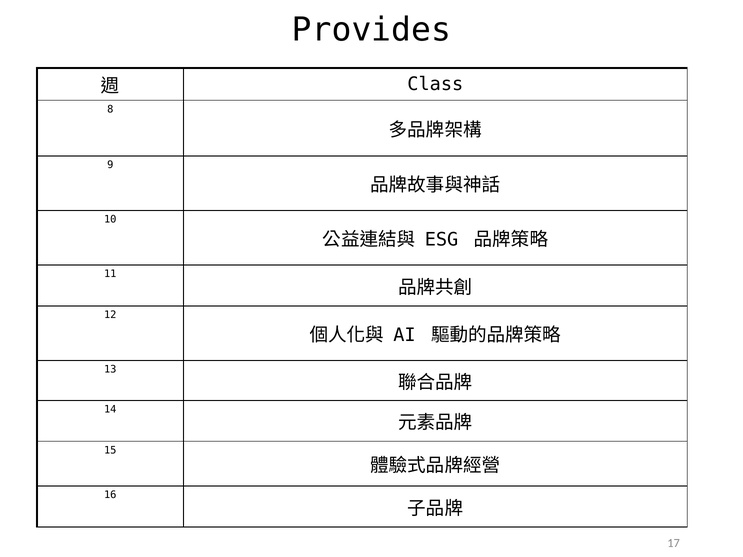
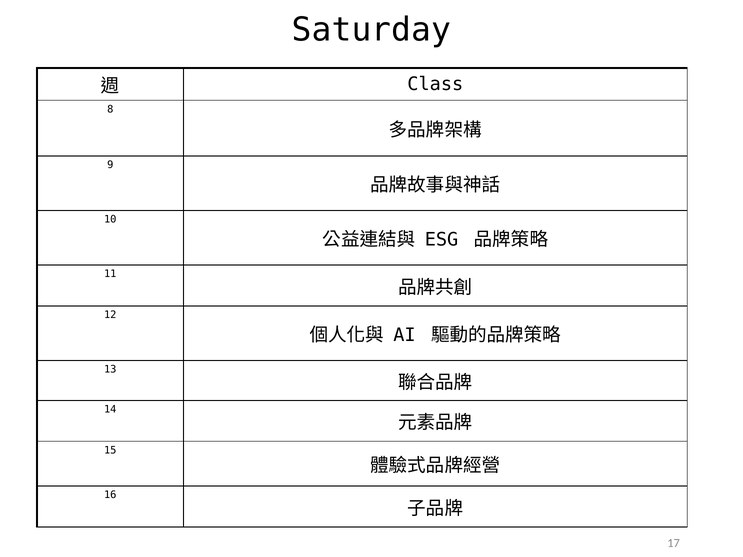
Provides: Provides -> Saturday
